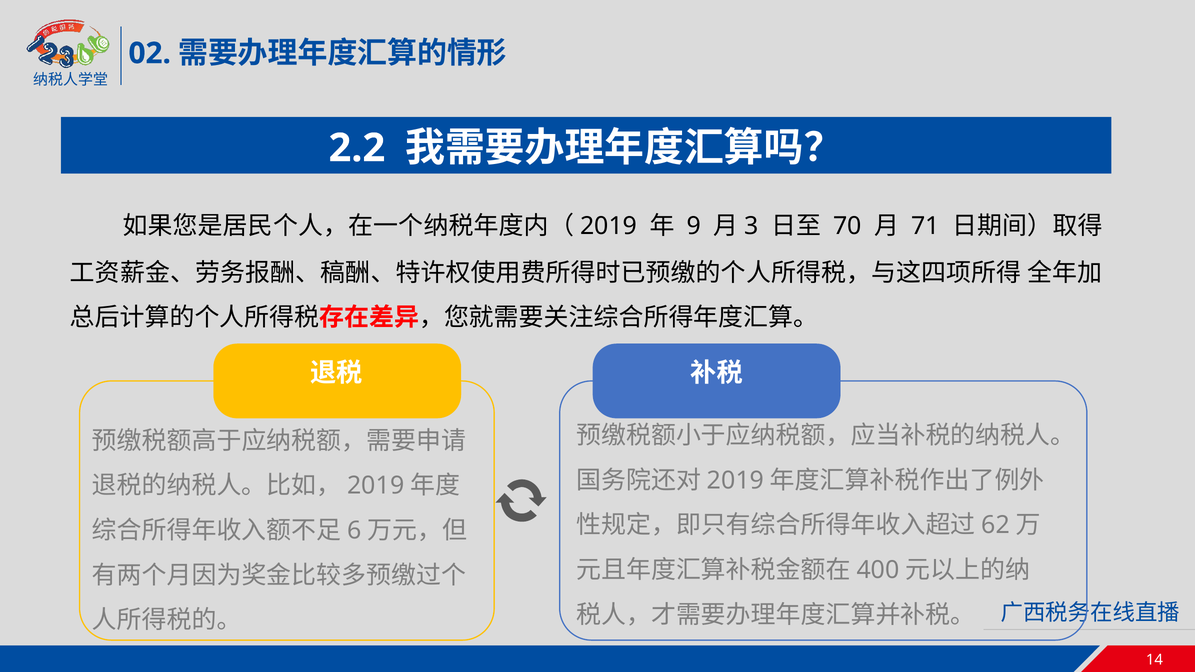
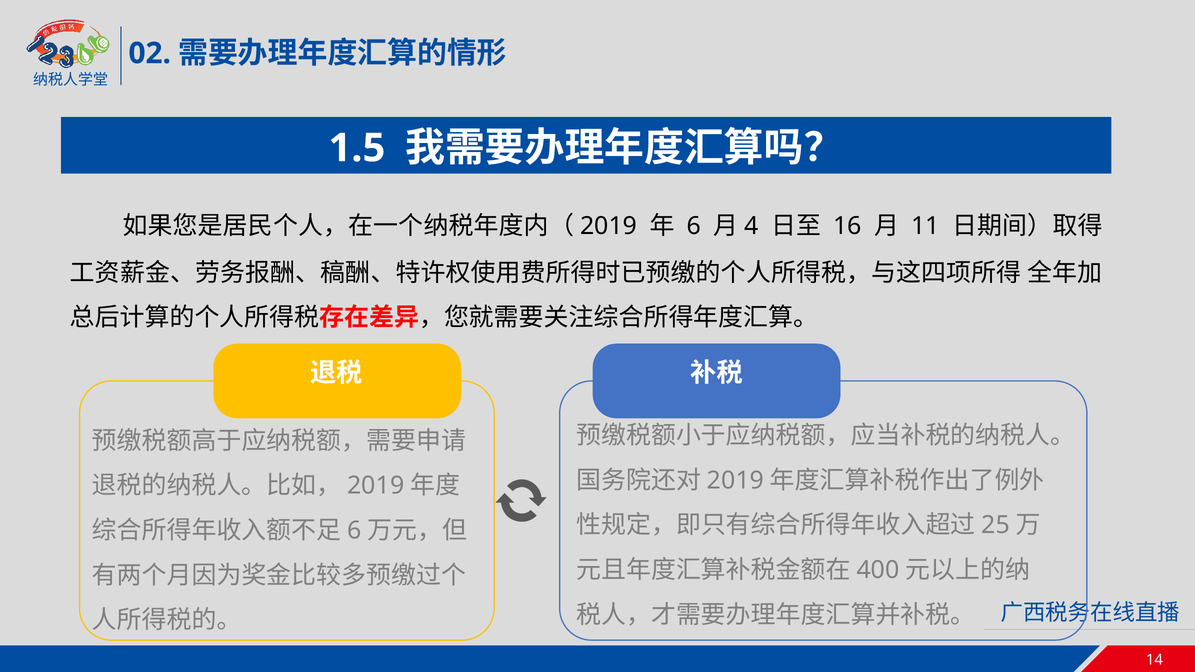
2.2: 2.2 -> 1.5
9 at (694, 226): 9 -> 6
3: 3 -> 4
70: 70 -> 16
71: 71 -> 11
62: 62 -> 25
